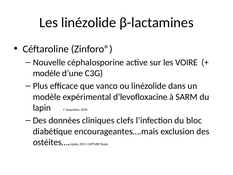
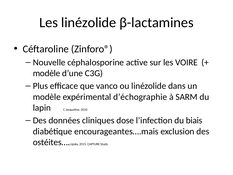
d’levofloxacine: d’levofloxacine -> d’échographie
clefs: clefs -> dose
bloc: bloc -> biais
